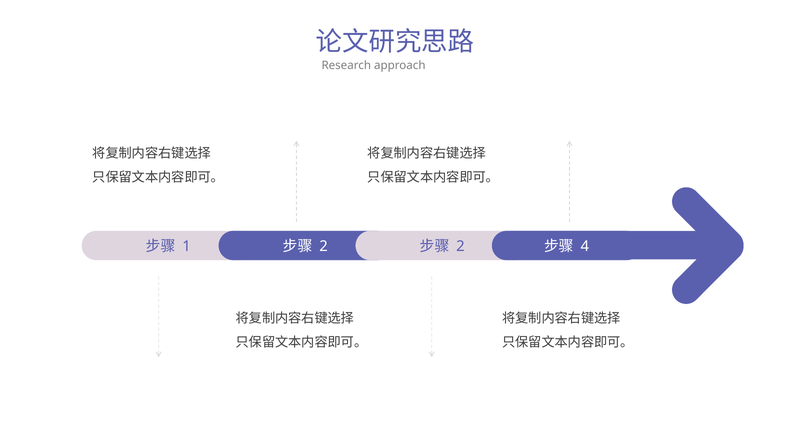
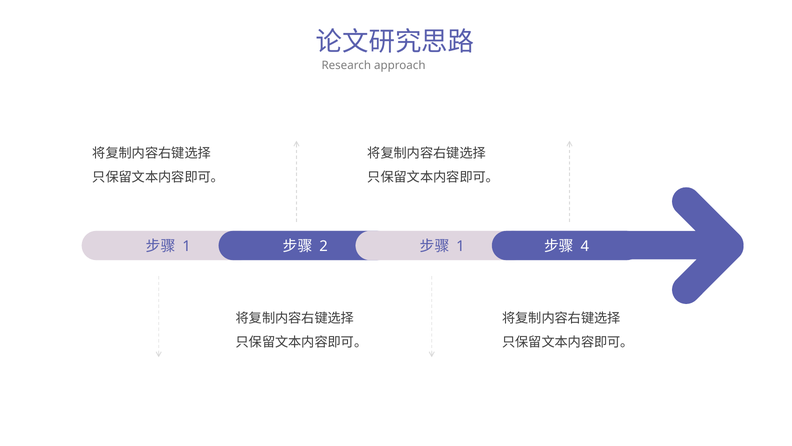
2 at (460, 246): 2 -> 1
